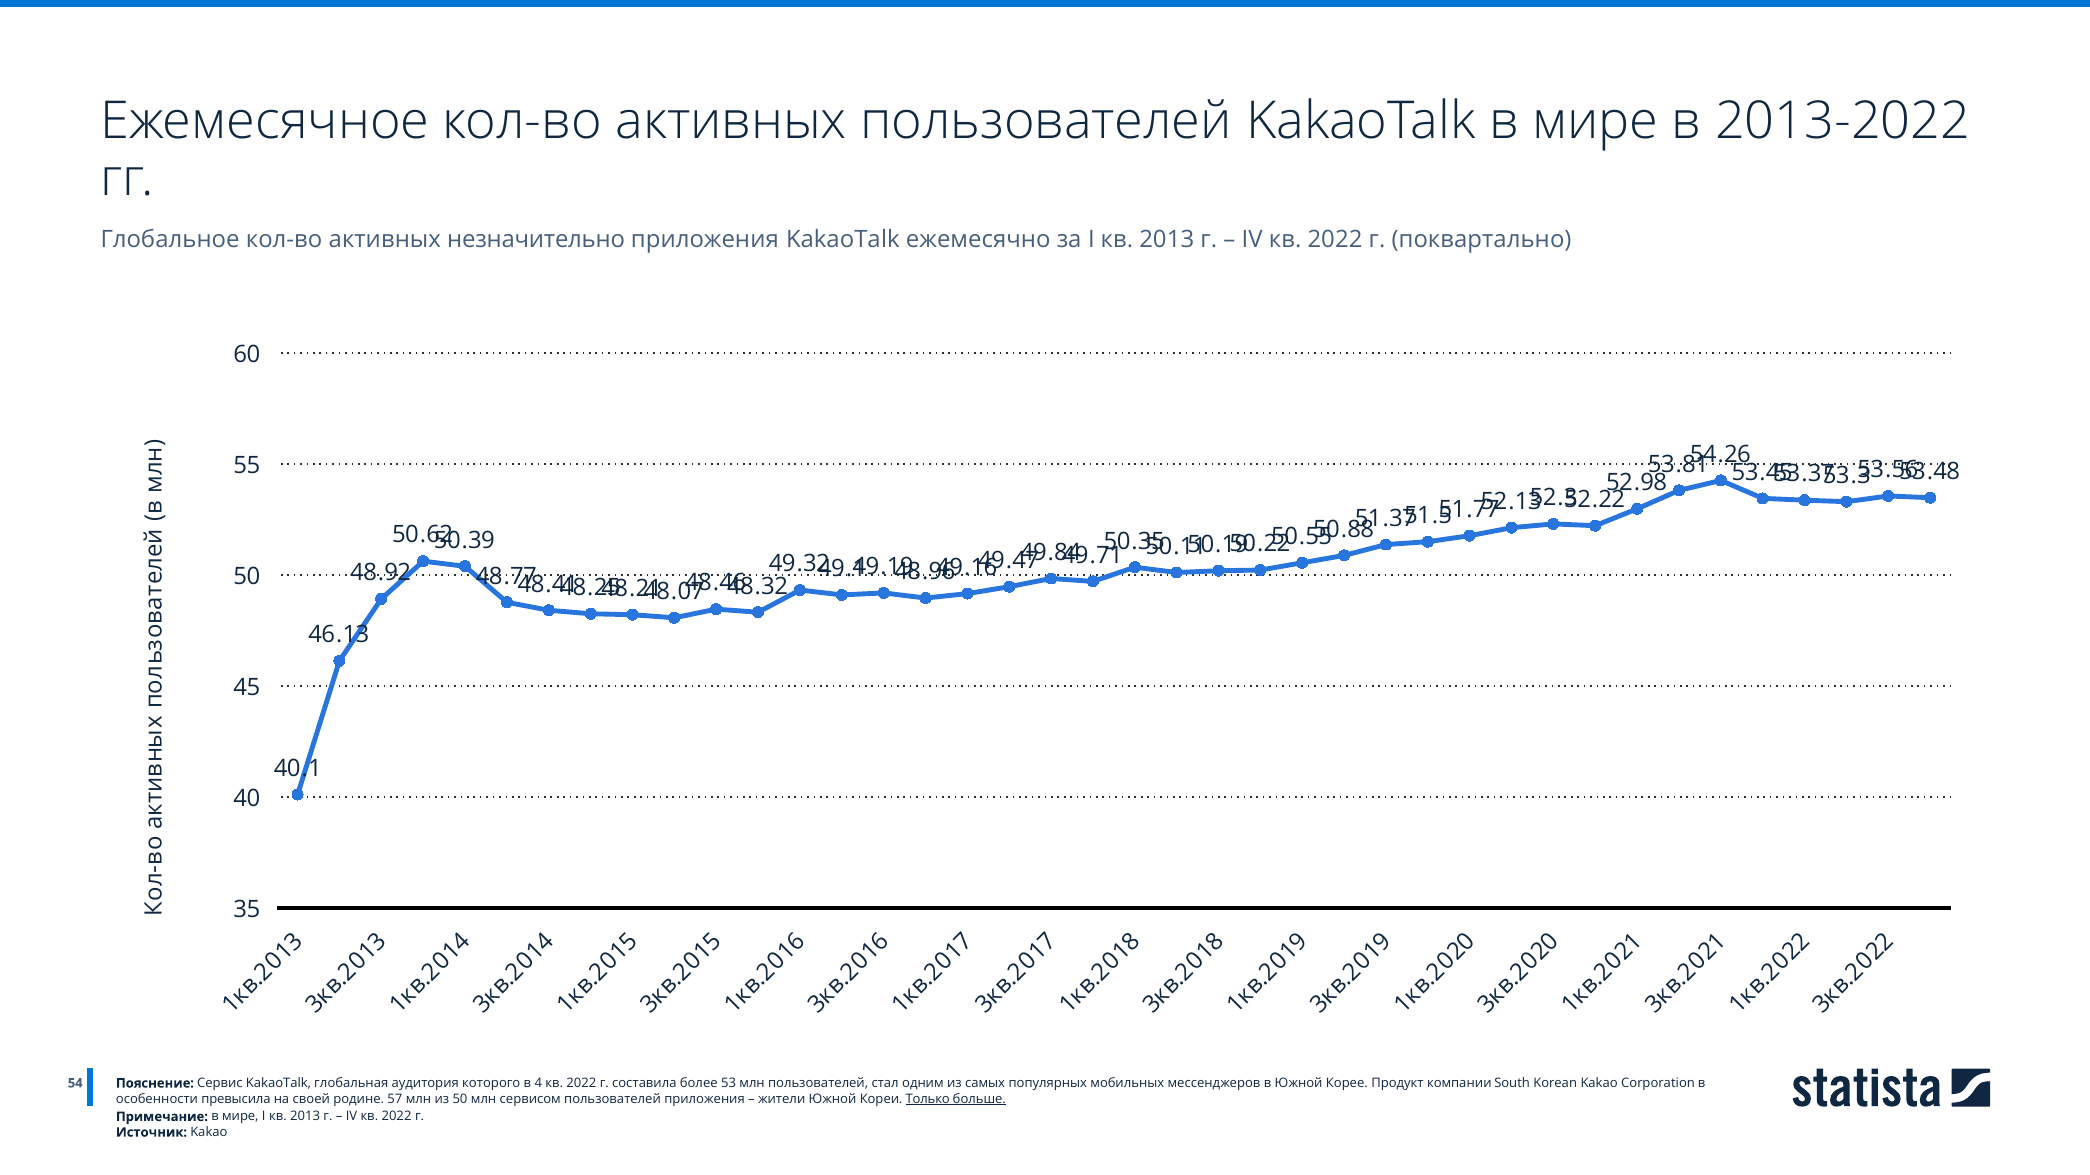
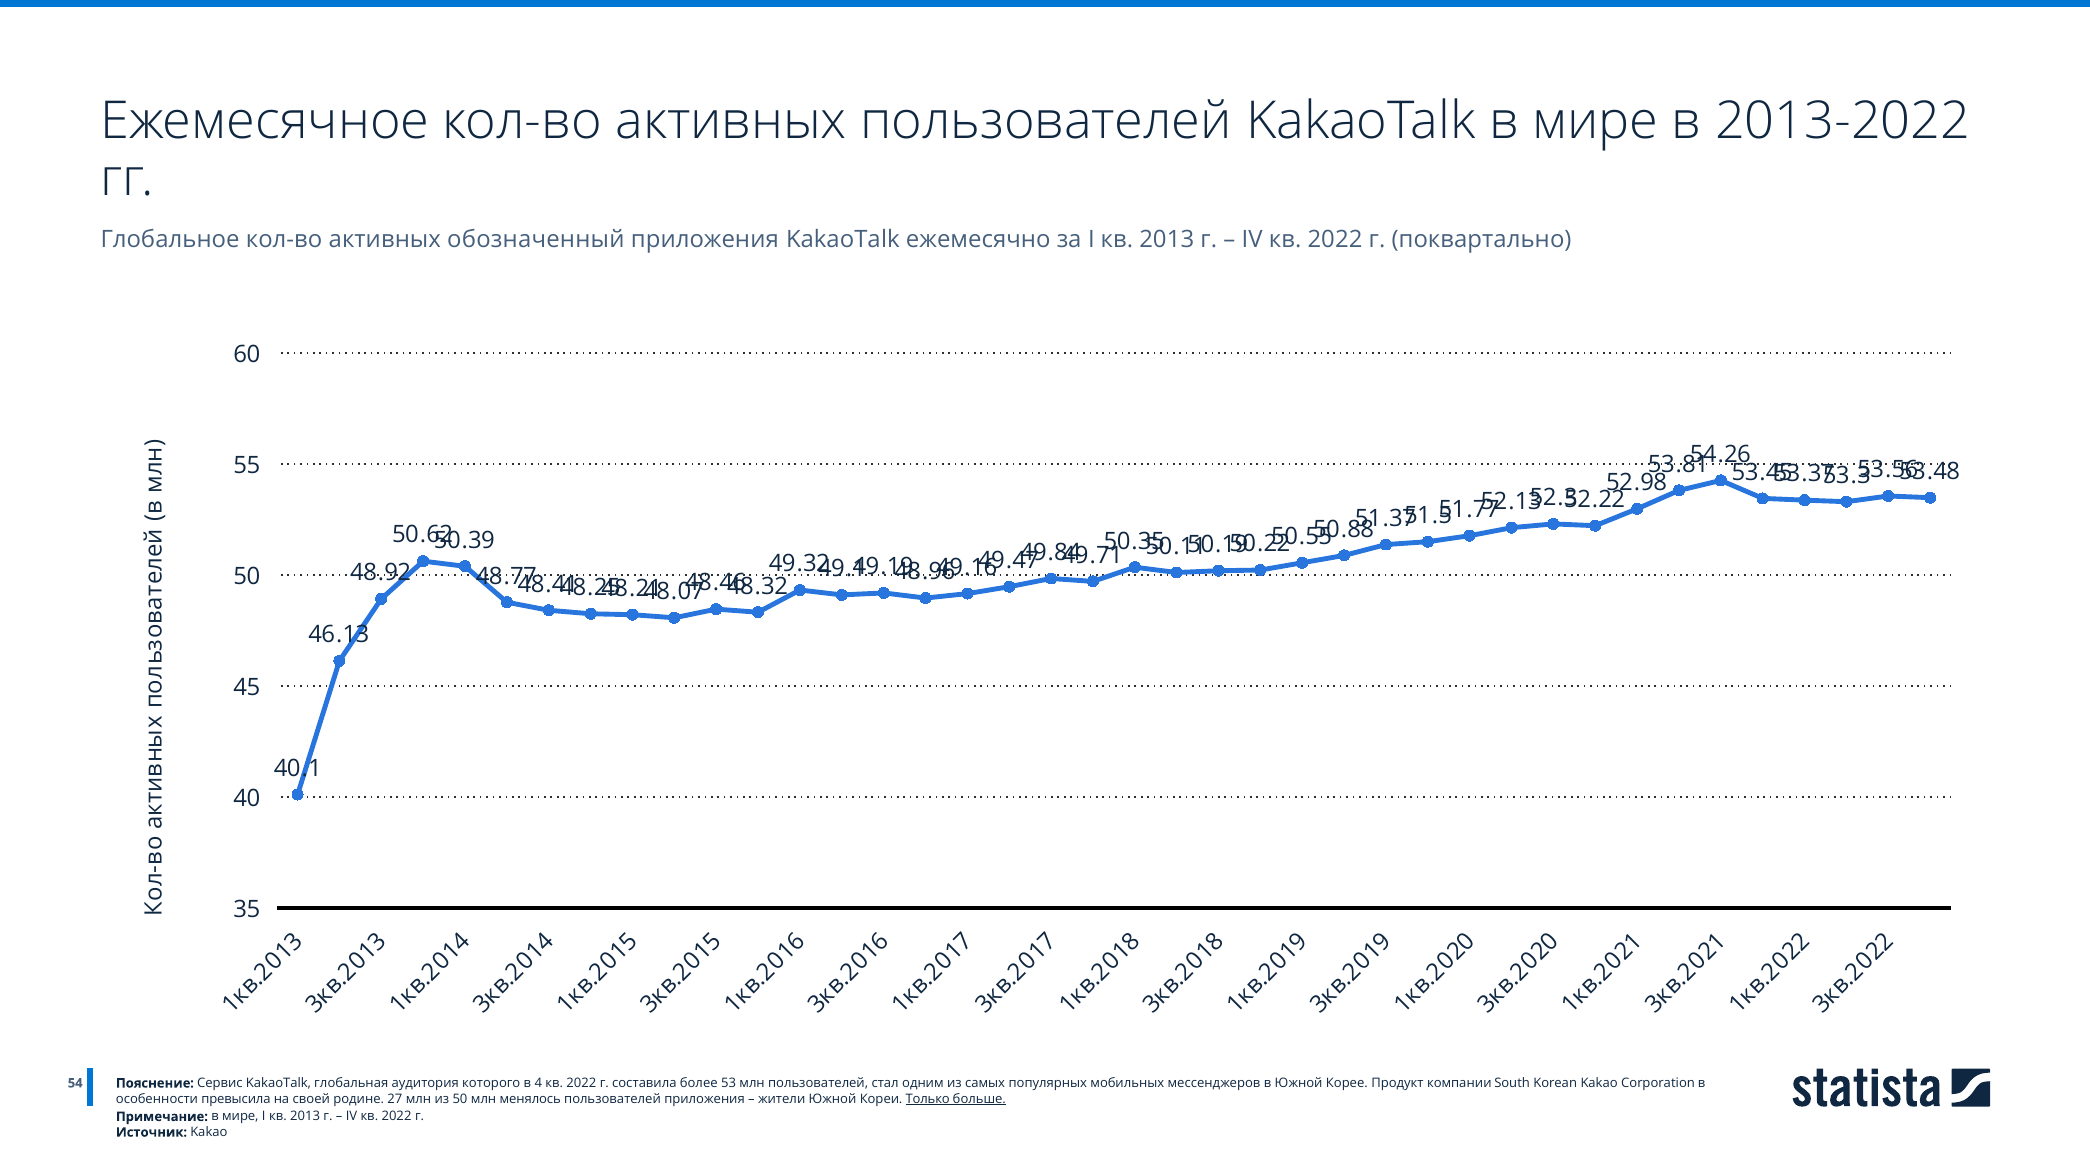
незначительно: незначительно -> обозначенный
57: 57 -> 27
сервисом: сервисом -> менялось
